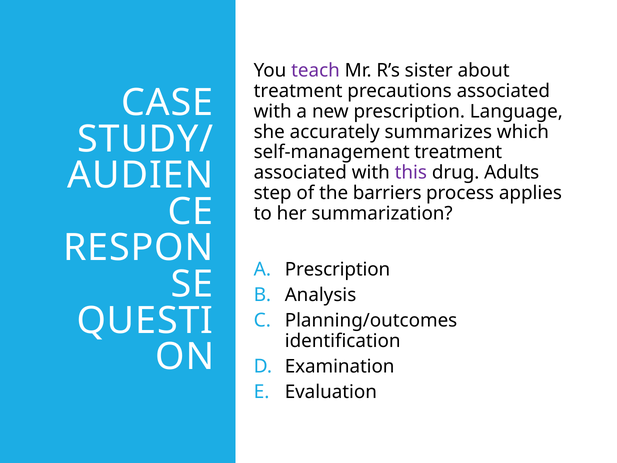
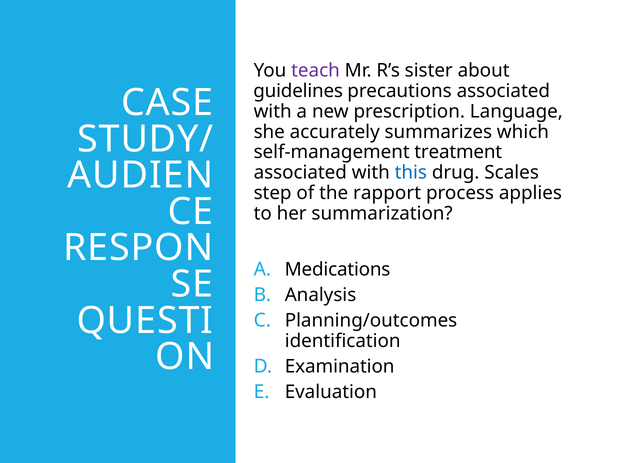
treatment at (298, 91): treatment -> guidelines
this colour: purple -> blue
Adults: Adults -> Scales
barriers: barriers -> rapport
A Prescription: Prescription -> Medications
